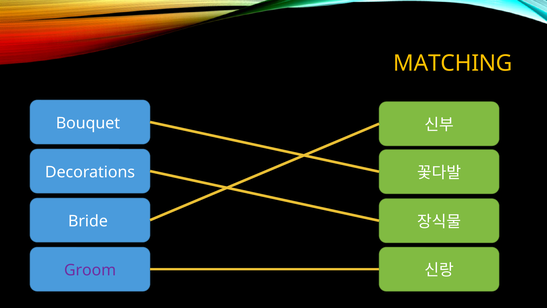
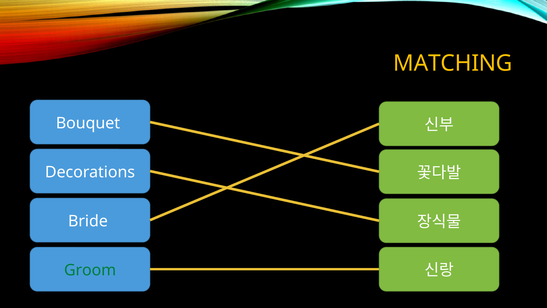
Groom colour: purple -> green
